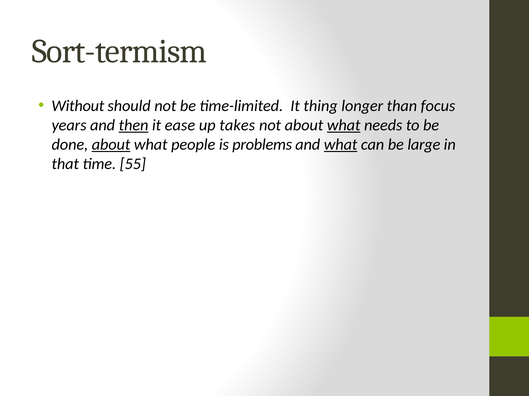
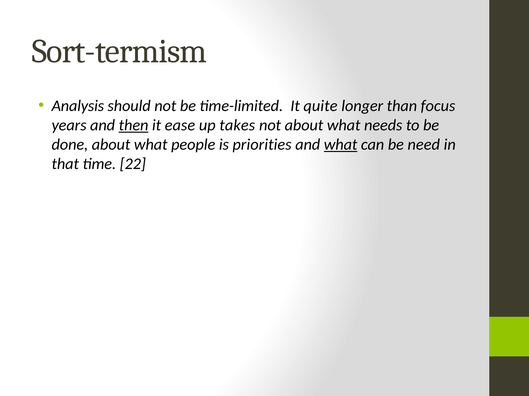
Without: Without -> Analysis
thing: thing -> quite
what at (344, 125) underline: present -> none
about at (111, 145) underline: present -> none
problems: problems -> priorities
large: large -> need
55: 55 -> 22
